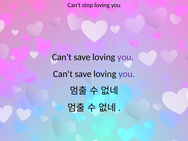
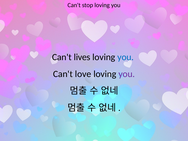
save at (82, 57): save -> lives
you at (126, 57) colour: purple -> blue
save at (83, 74): save -> love
